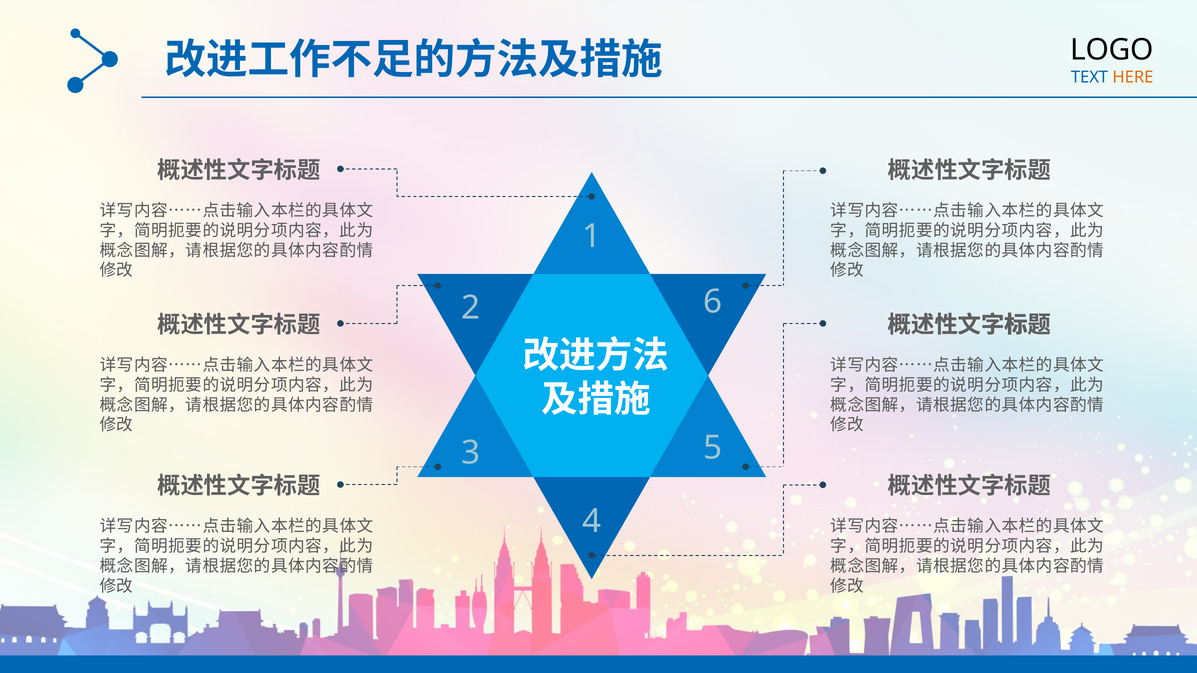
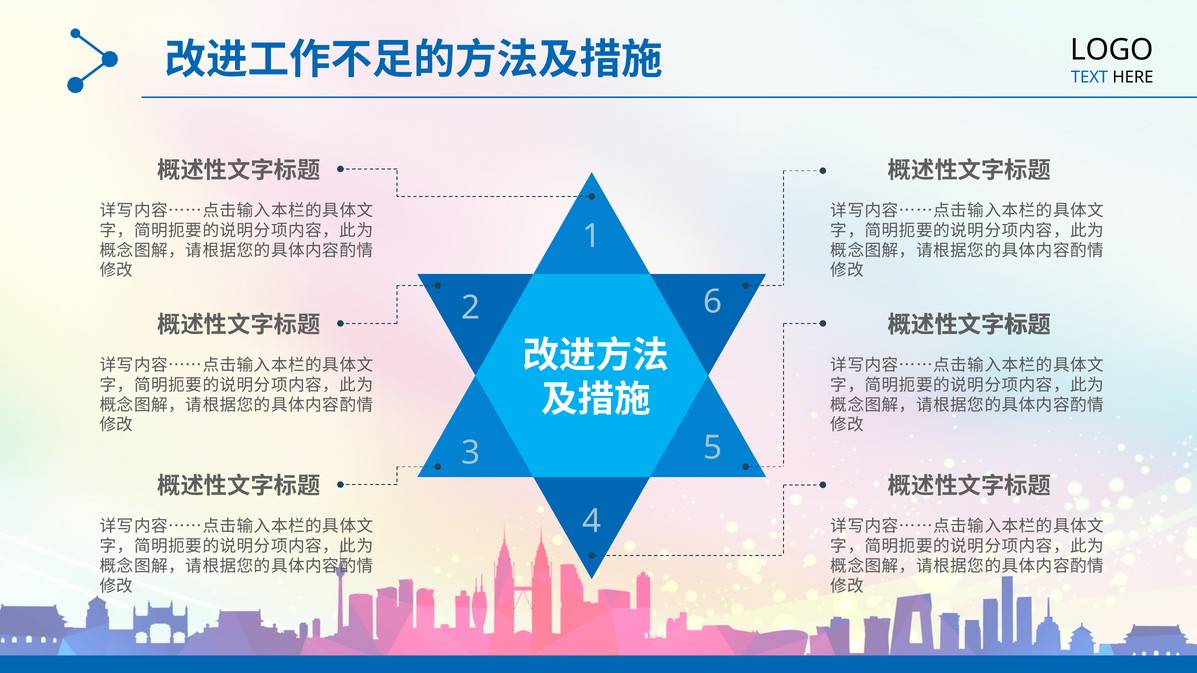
HERE colour: orange -> black
